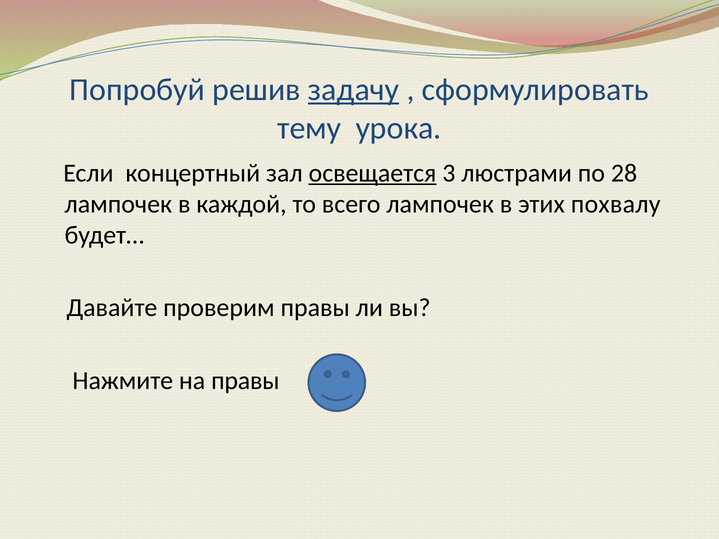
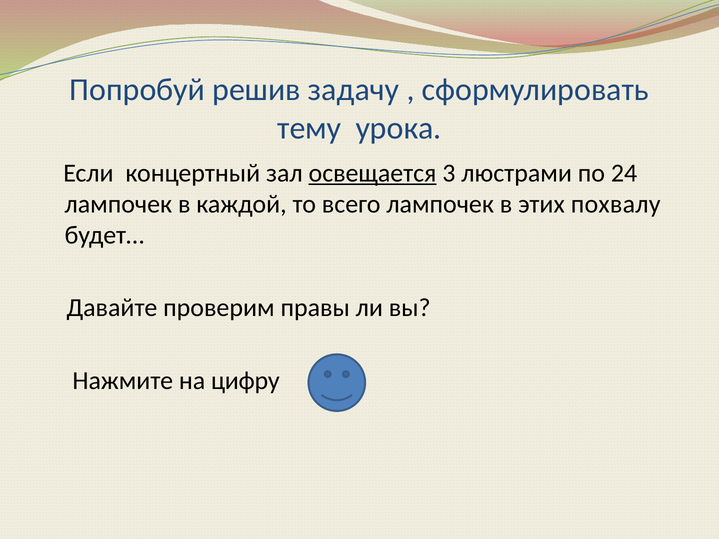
задачу underline: present -> none
28: 28 -> 24
на правы: правы -> цифру
